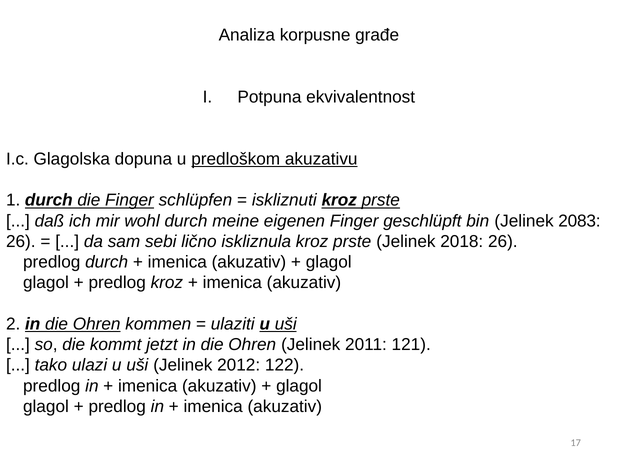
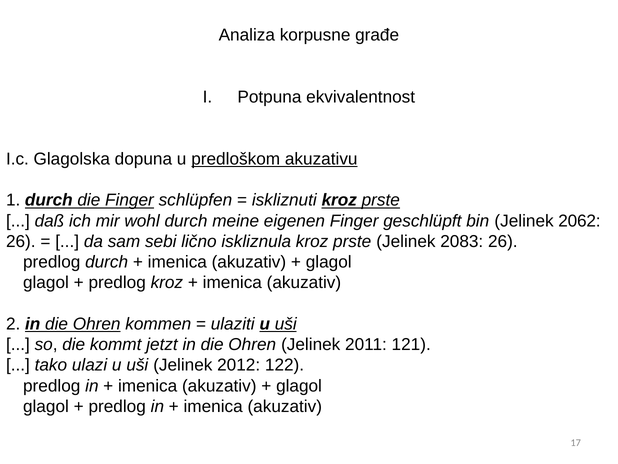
2083: 2083 -> 2062
2018: 2018 -> 2083
